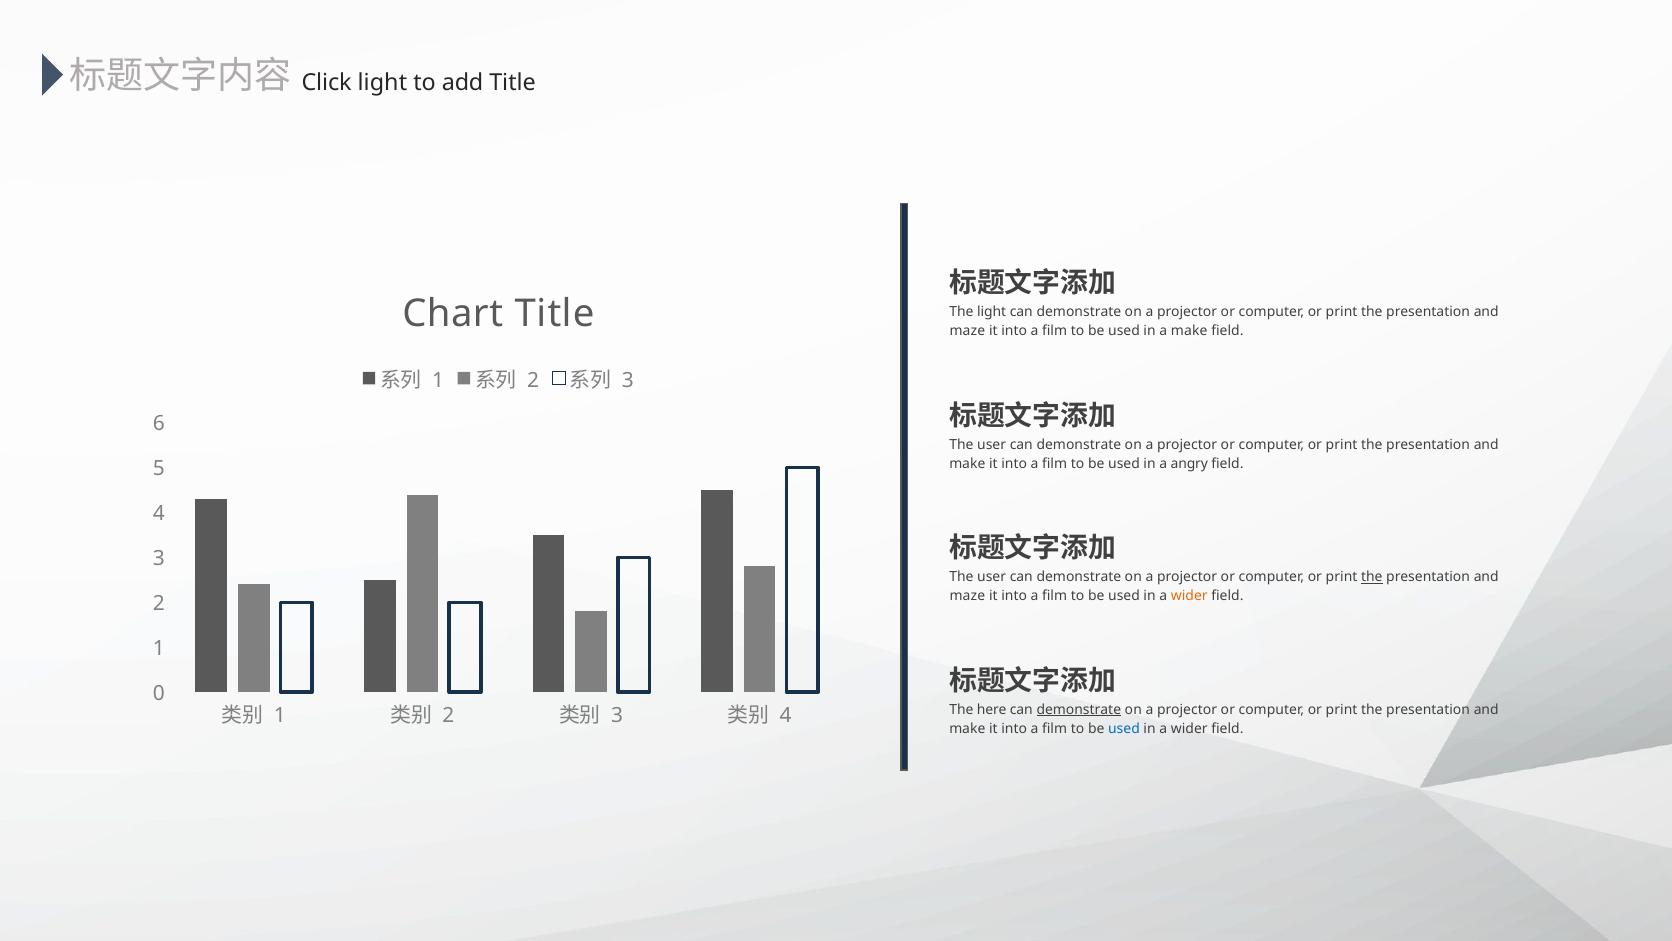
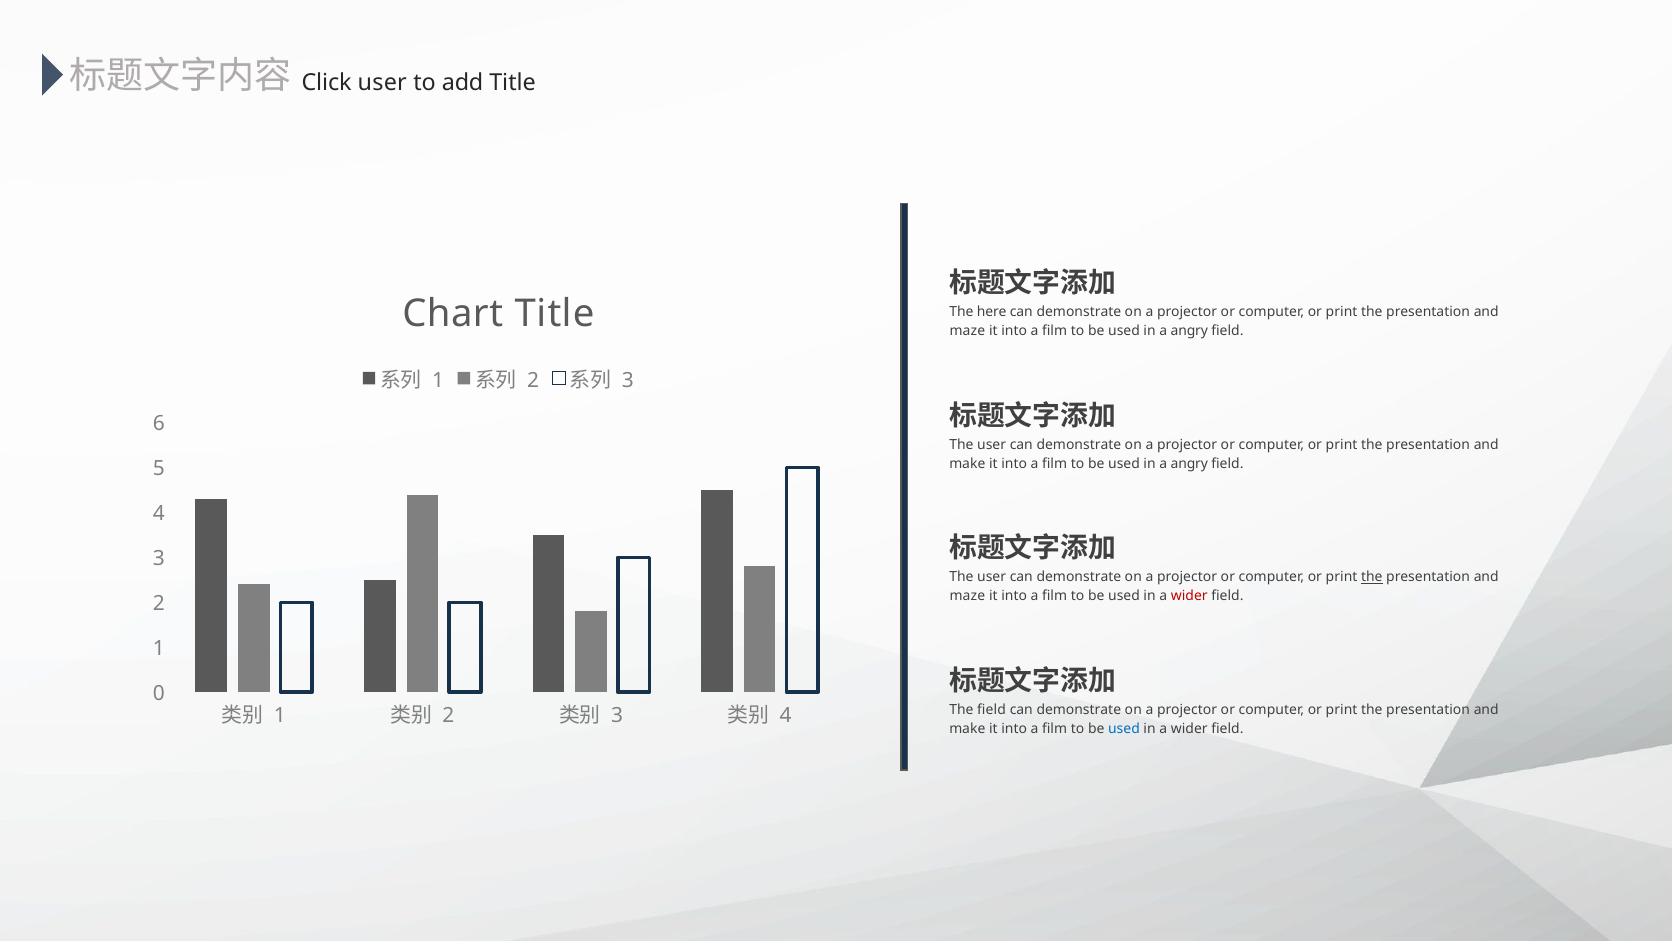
Click light: light -> user
The light: light -> here
make at (1189, 331): make -> angry
wider at (1189, 596) colour: orange -> red
The here: here -> field
demonstrate at (1079, 709) underline: present -> none
